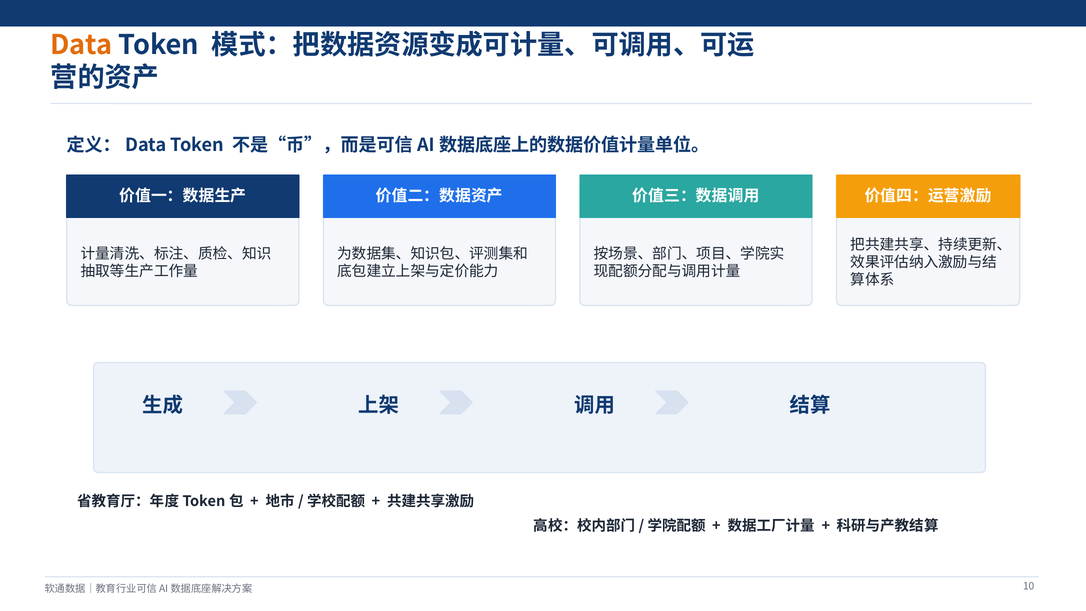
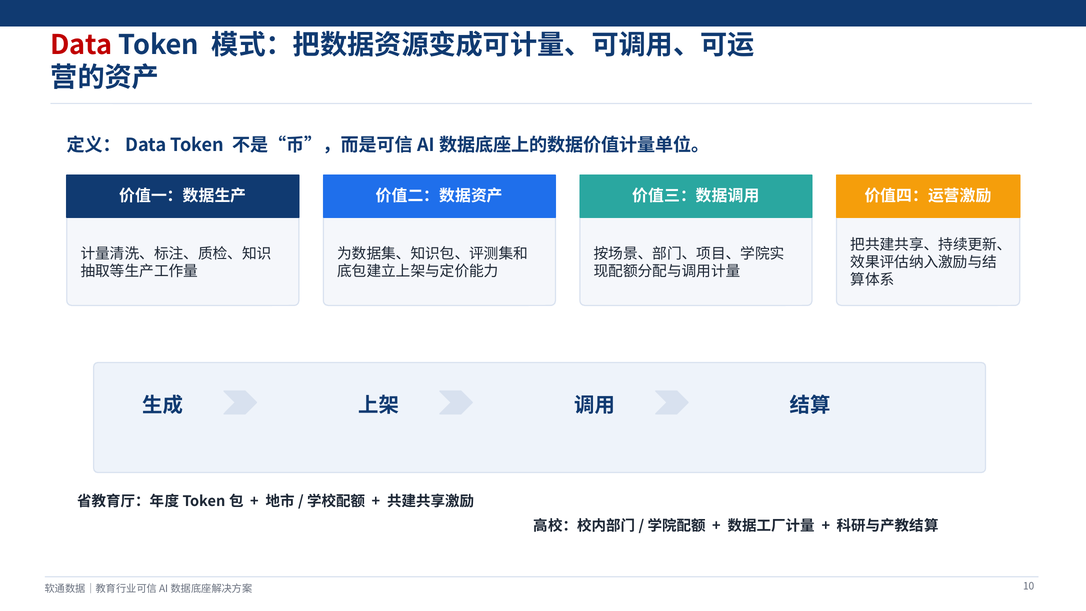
Data colour: orange -> red
